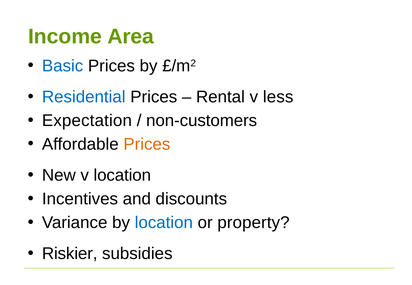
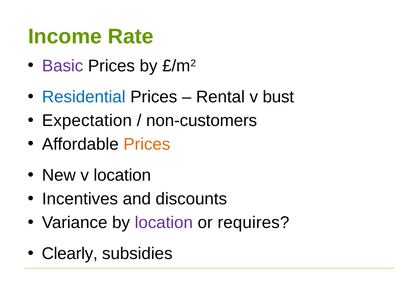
Area: Area -> Rate
Basic colour: blue -> purple
less: less -> bust
location at (164, 223) colour: blue -> purple
property: property -> requires
Riskier: Riskier -> Clearly
